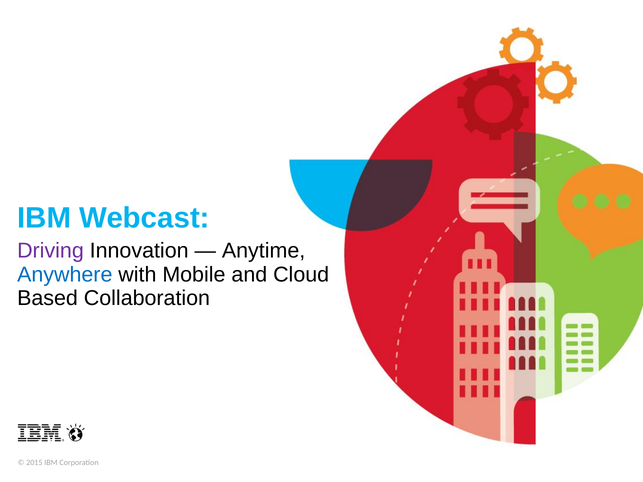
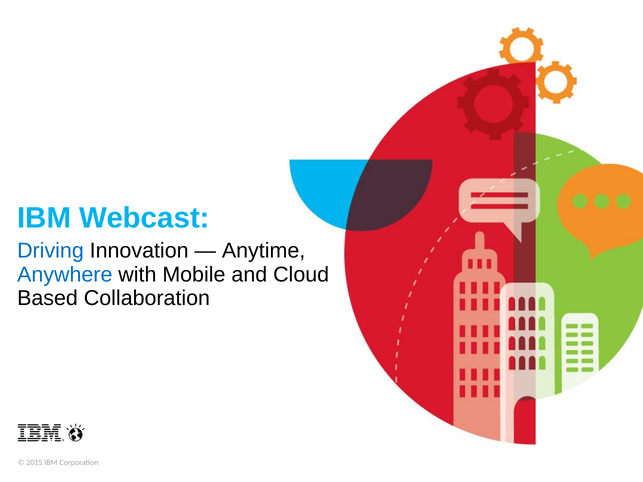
Driving colour: purple -> blue
